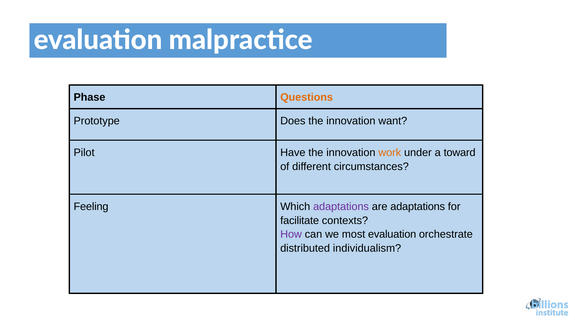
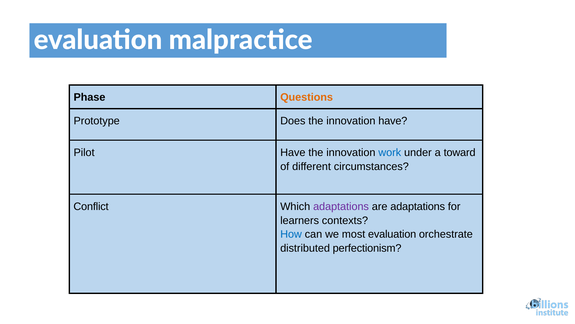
innovation want: want -> have
work colour: orange -> blue
Feeling: Feeling -> Conflict
facilitate: facilitate -> learners
How colour: purple -> blue
individualism: individualism -> perfectionism
